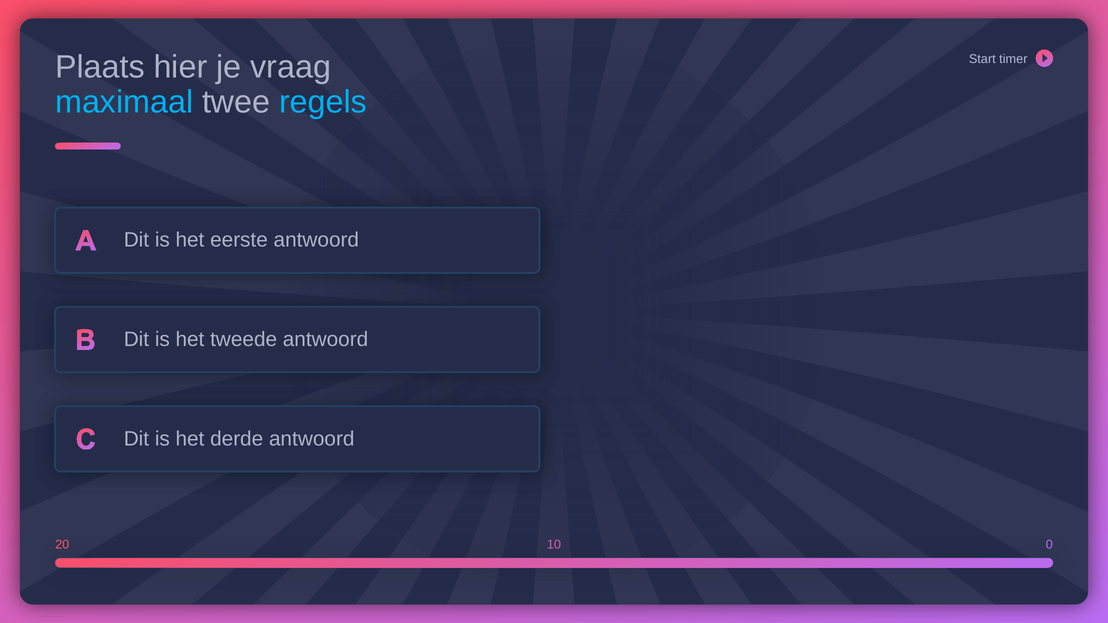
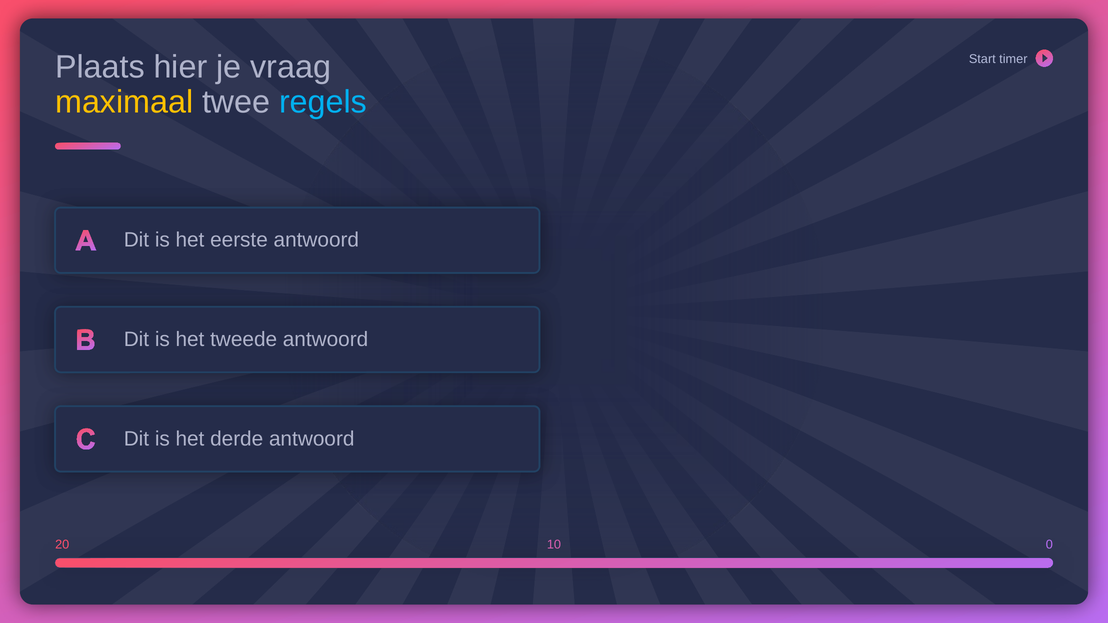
maximaal colour: light blue -> yellow
